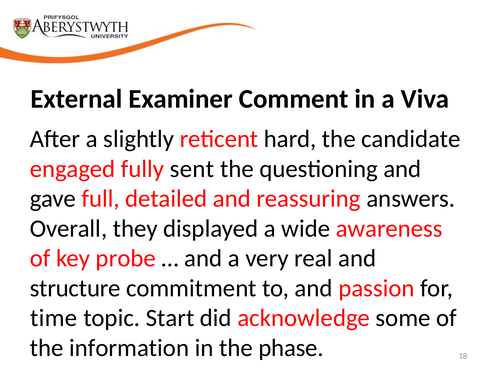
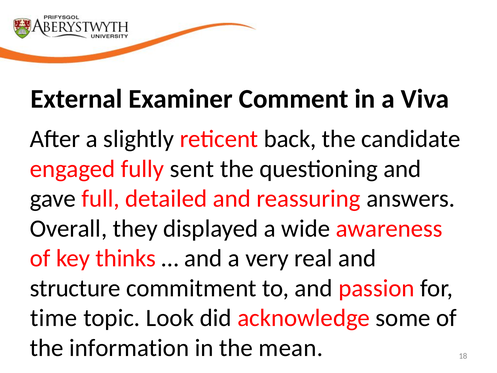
hard: hard -> back
probe: probe -> thinks
Start: Start -> Look
phase: phase -> mean
